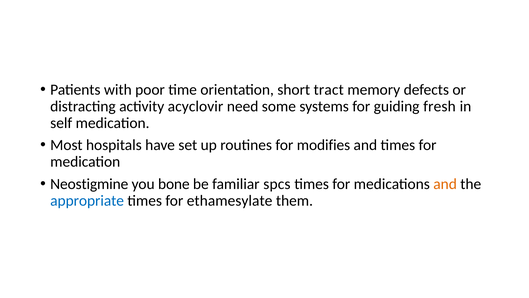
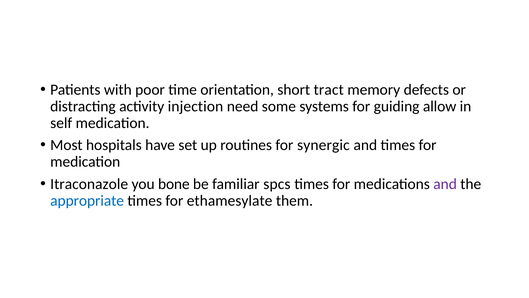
acyclovir: acyclovir -> injection
fresh: fresh -> allow
modifies: modifies -> synergic
Neostigmine: Neostigmine -> Itraconazole
and at (445, 184) colour: orange -> purple
